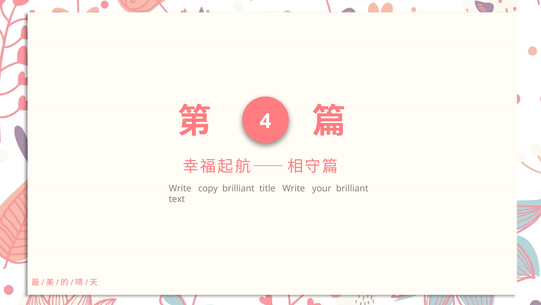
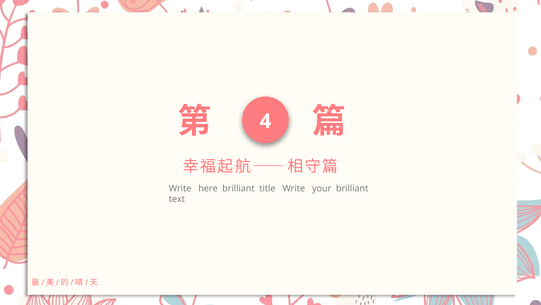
copy: copy -> here
